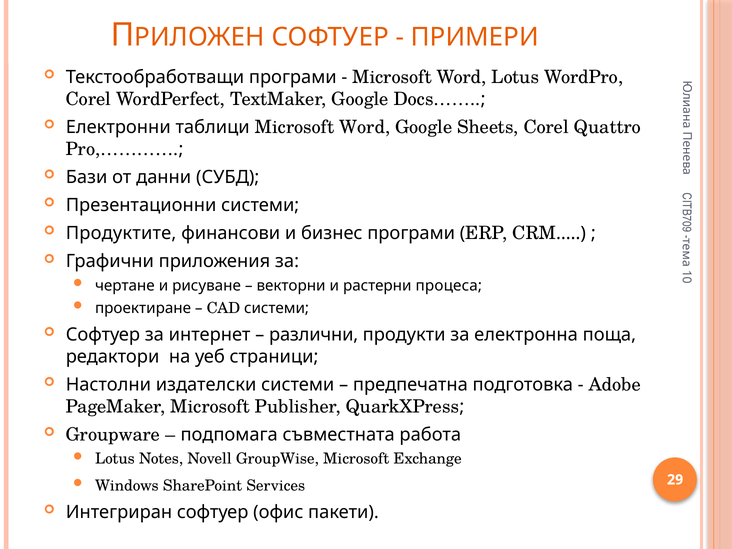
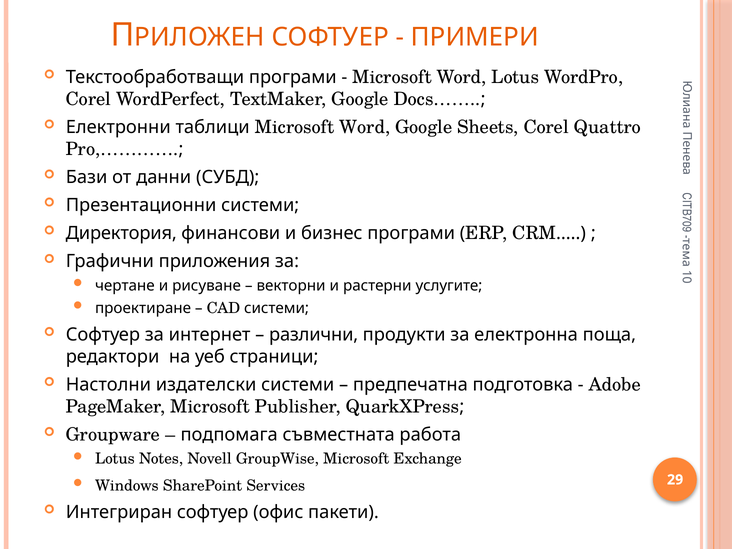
Продуктите: Продуктите -> Директория
процеса: процеса -> услугите
